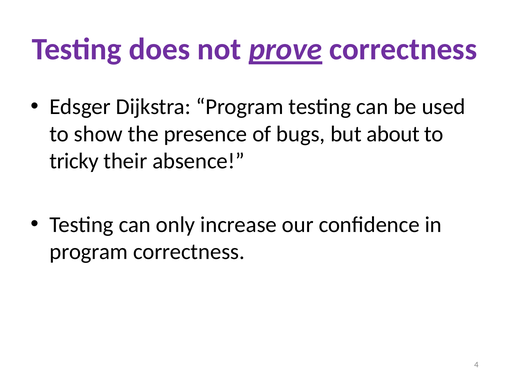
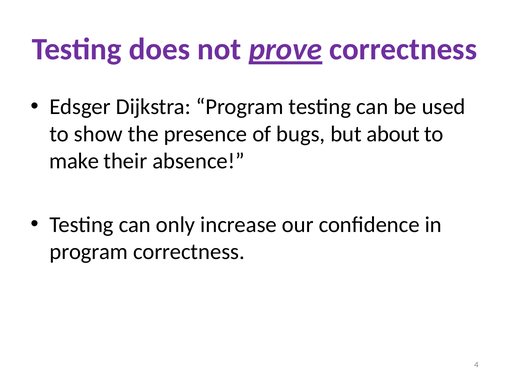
tricky: tricky -> make
